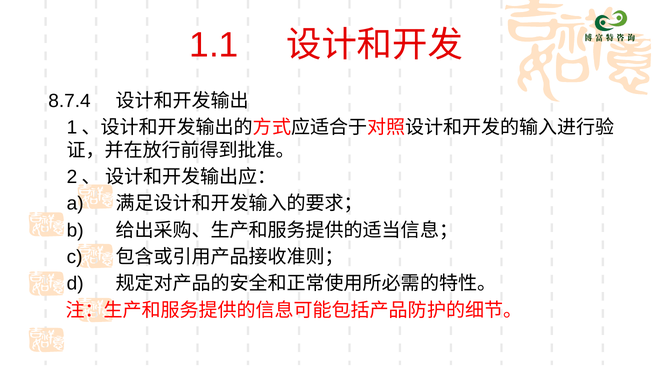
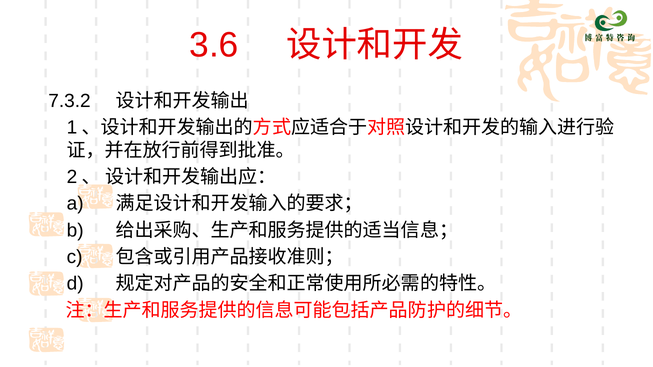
1.1: 1.1 -> 3.6
8.7.4: 8.7.4 -> 7.3.2
